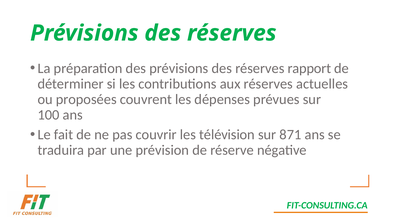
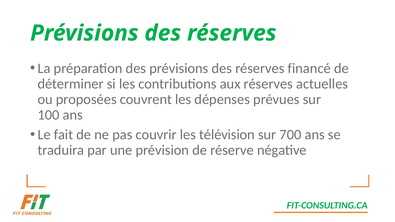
rapport: rapport -> financé
871: 871 -> 700
